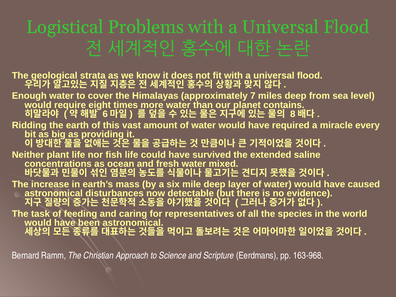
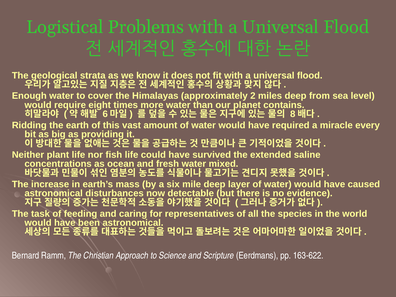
7: 7 -> 2
163-968: 163-968 -> 163-622
